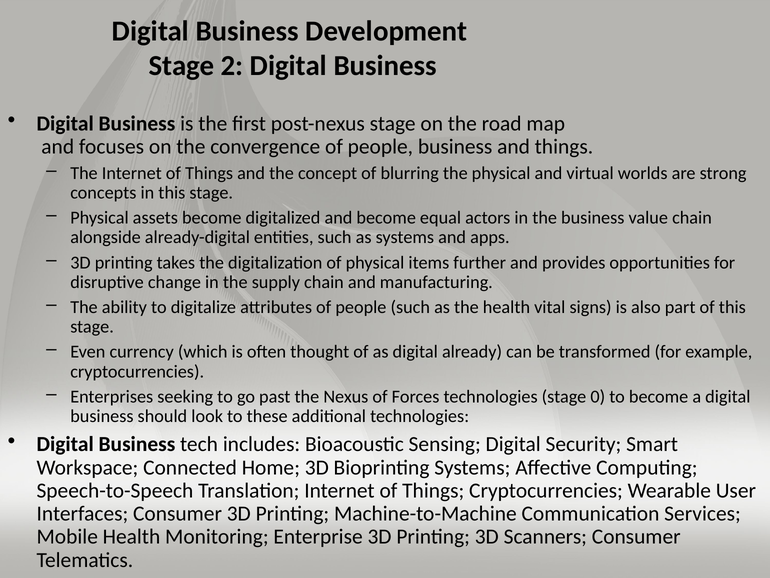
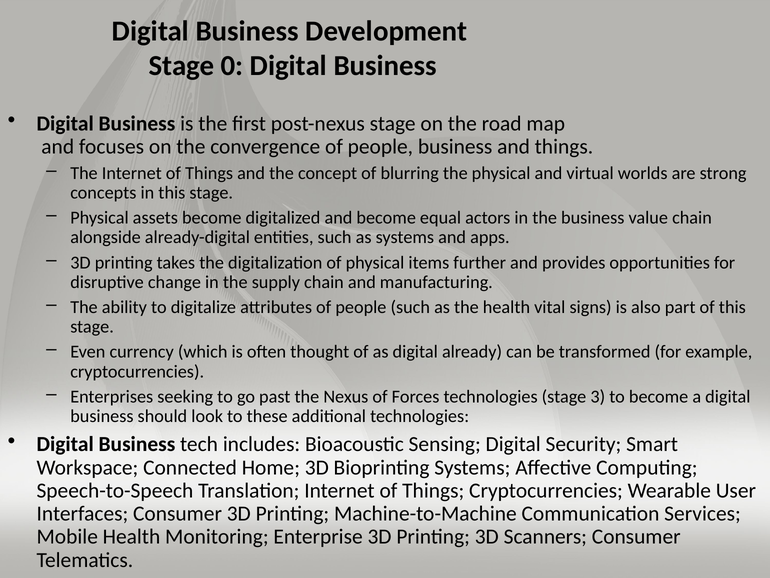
2: 2 -> 0
0: 0 -> 3
